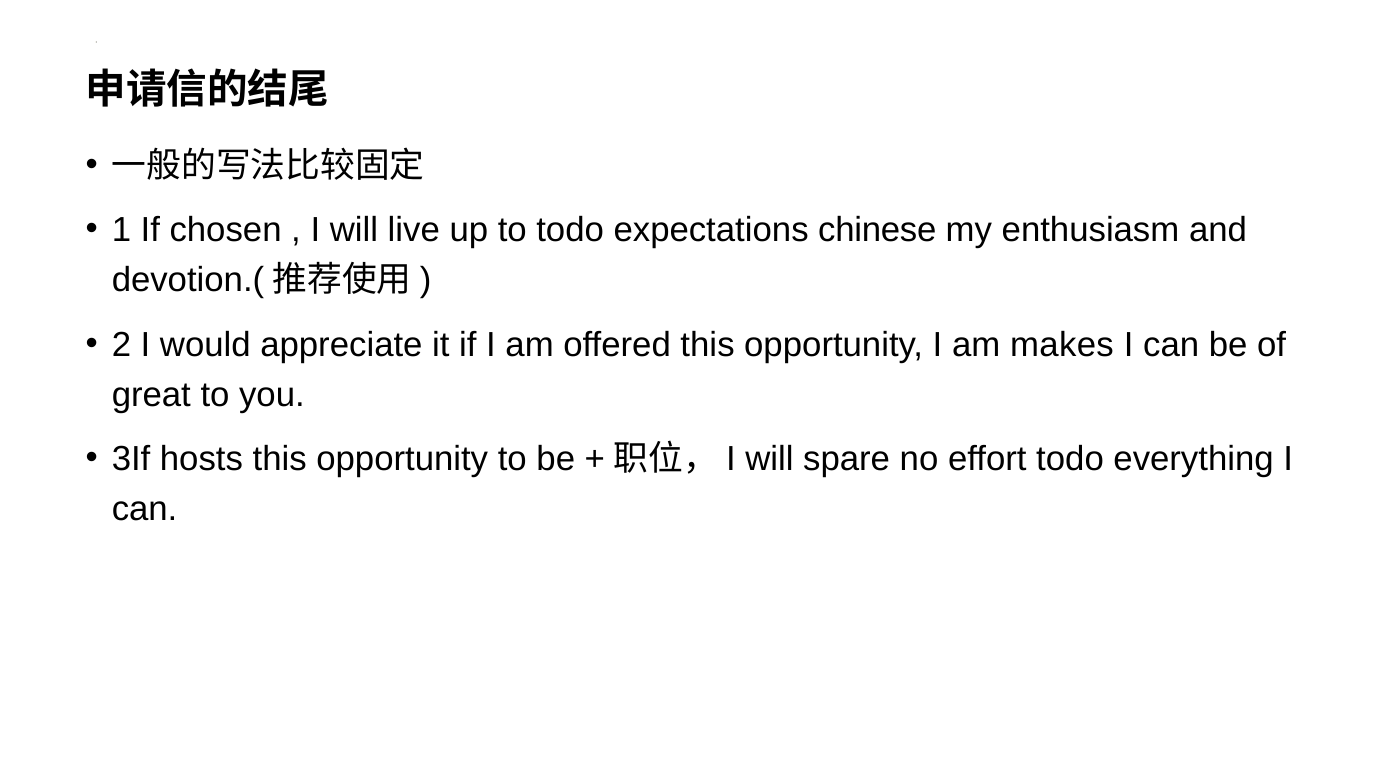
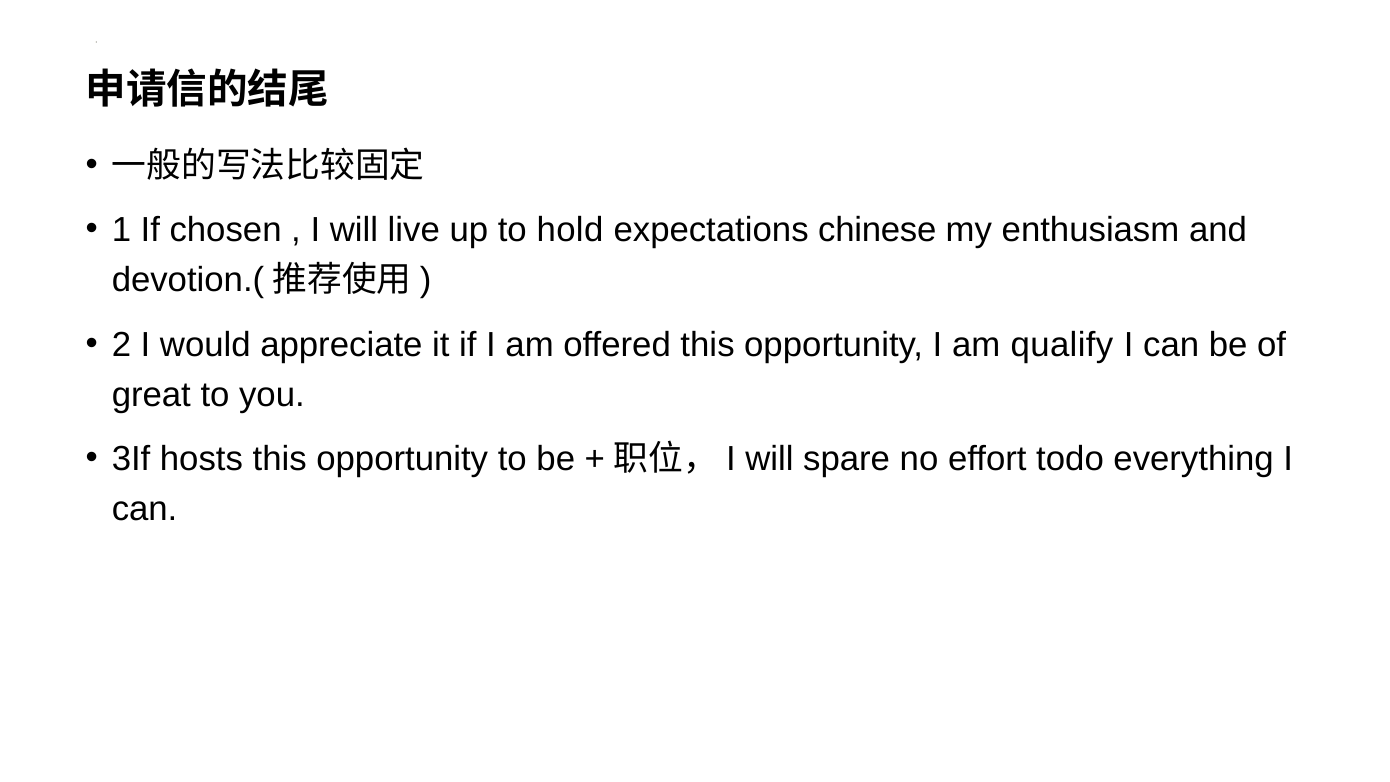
to todo: todo -> hold
makes: makes -> qualify
